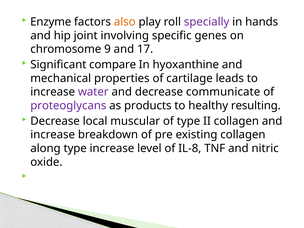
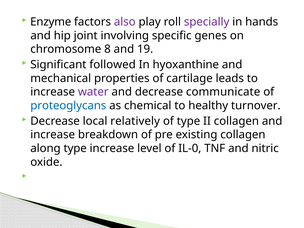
also colour: orange -> purple
9: 9 -> 8
17: 17 -> 19
compare: compare -> followed
proteoglycans colour: purple -> blue
products: products -> chemical
resulting: resulting -> turnover
muscular: muscular -> relatively
IL-8: IL-8 -> IL-0
